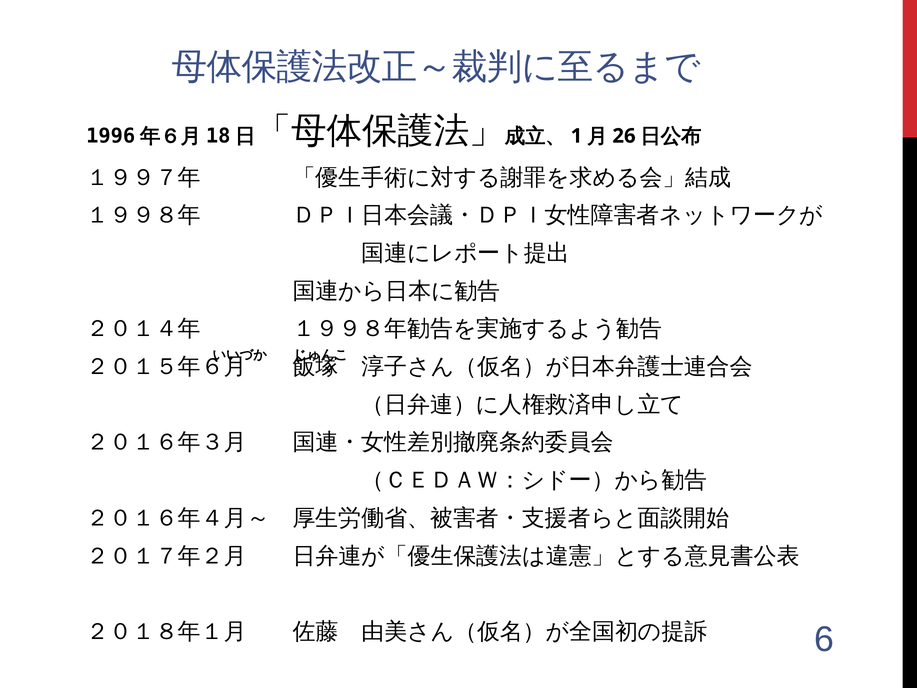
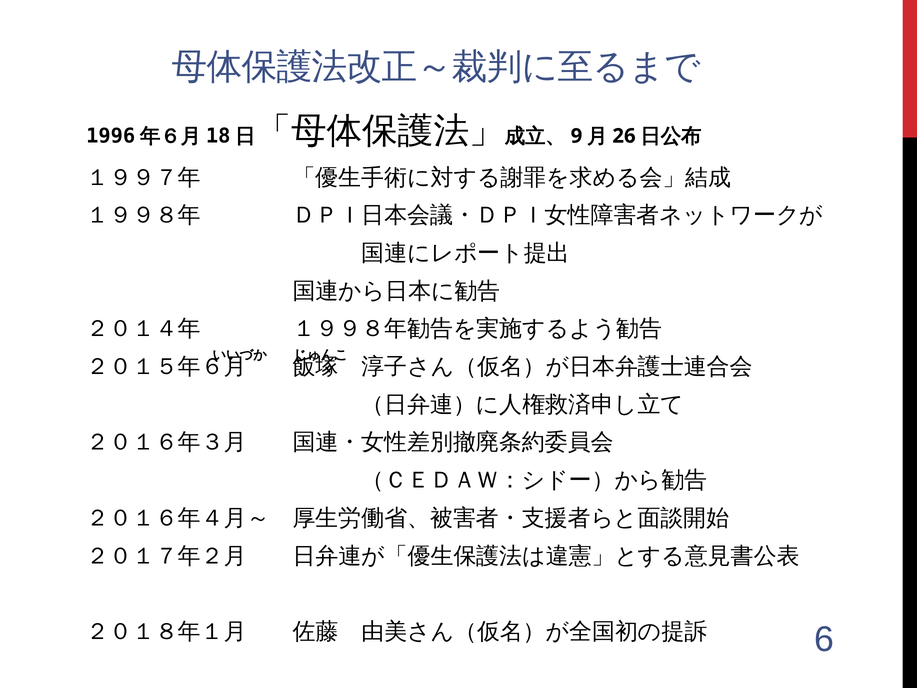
1: 1 -> 9
